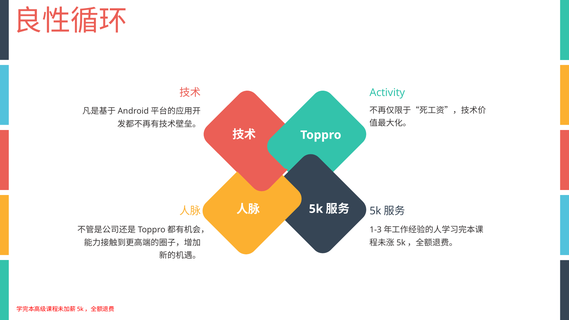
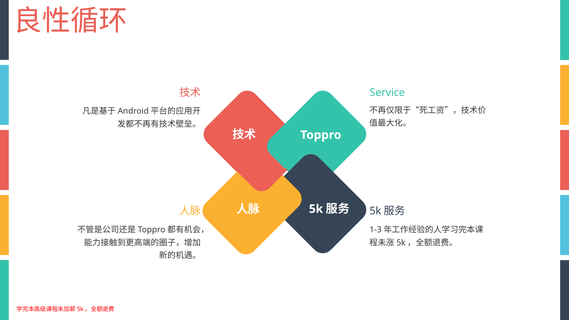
Activity: Activity -> Service
